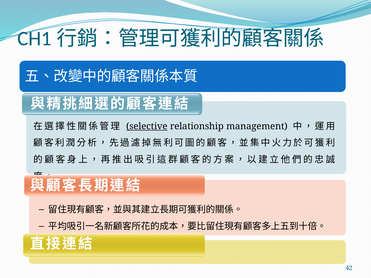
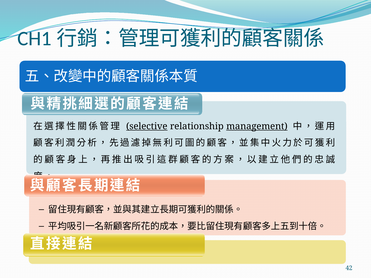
management underline: none -> present
